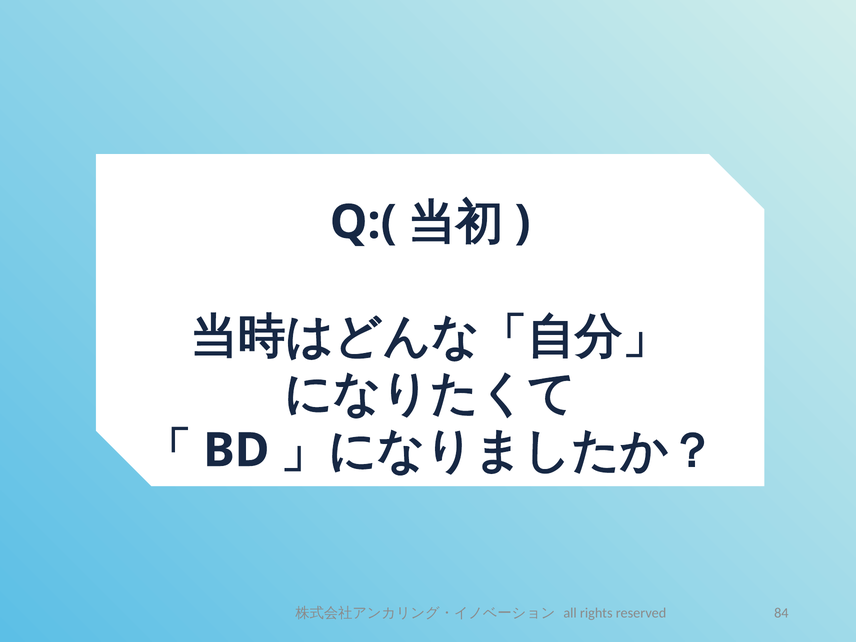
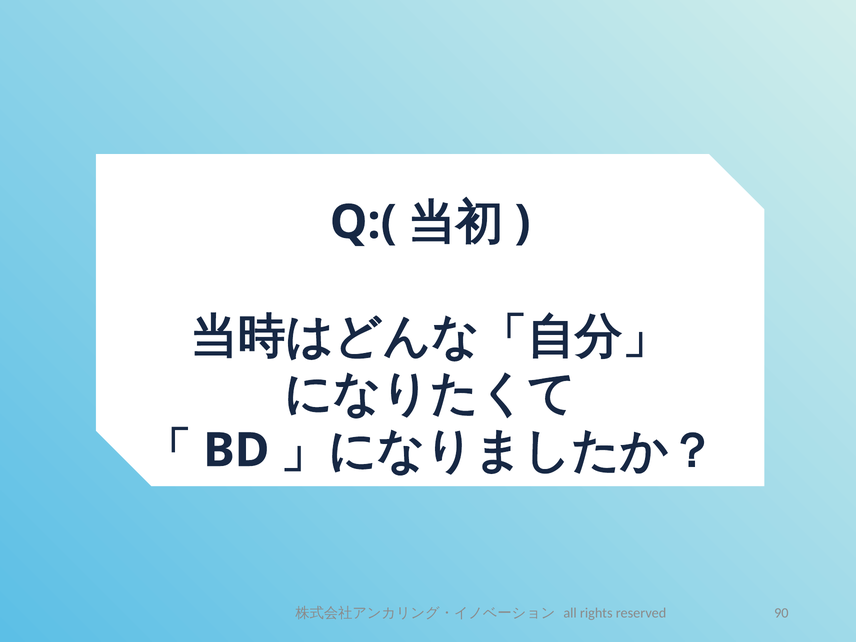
84: 84 -> 90
